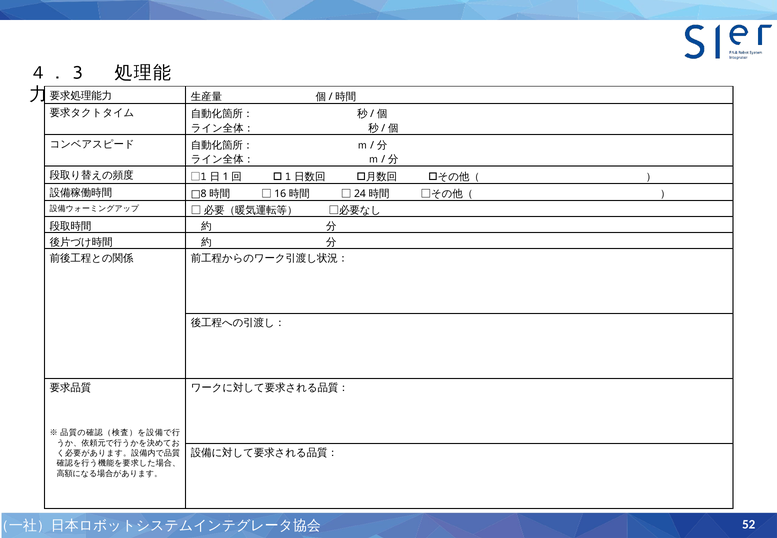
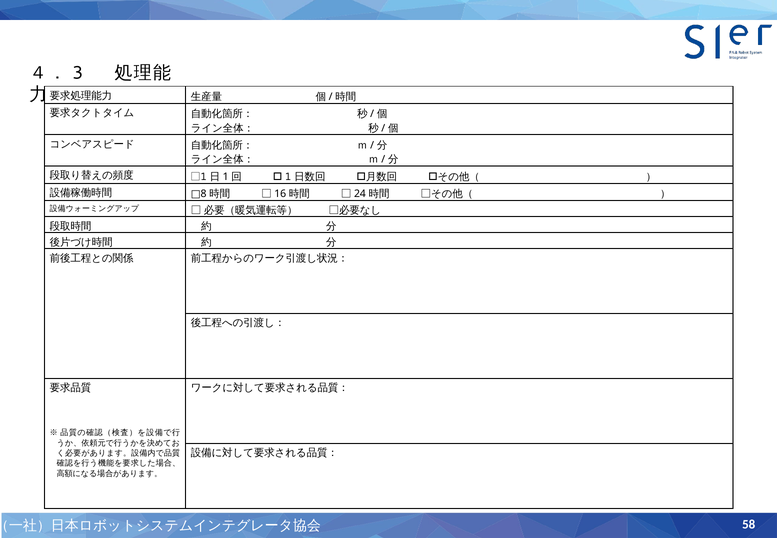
52: 52 -> 58
